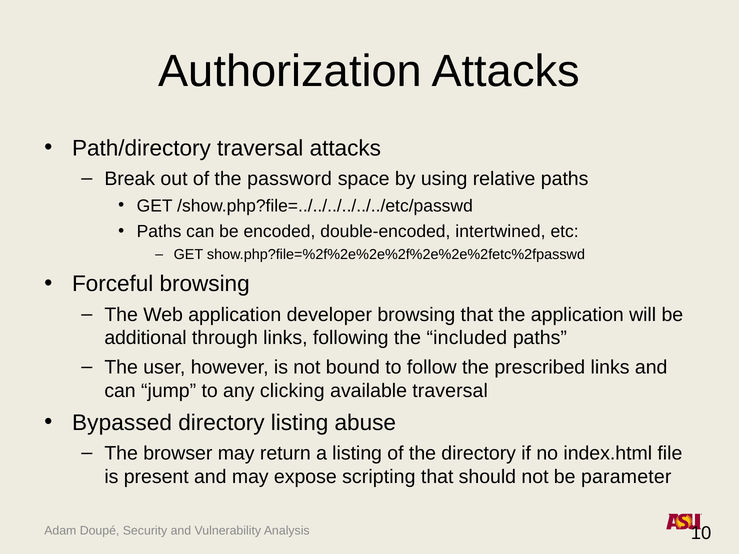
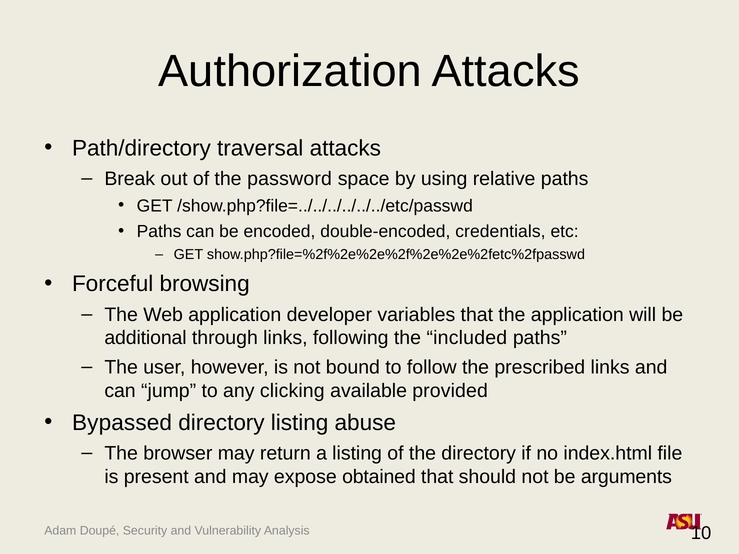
intertwined: intertwined -> credentials
developer browsing: browsing -> variables
available traversal: traversal -> provided
scripting: scripting -> obtained
parameter: parameter -> arguments
